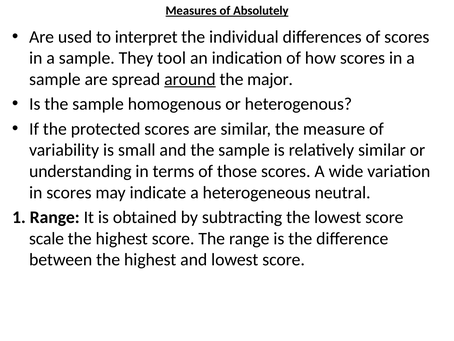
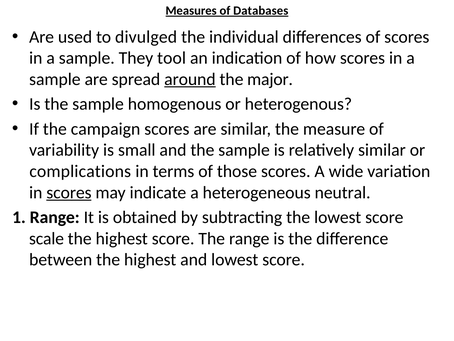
Absolutely: Absolutely -> Databases
interpret: interpret -> divulged
protected: protected -> campaign
understanding: understanding -> complications
scores at (69, 192) underline: none -> present
